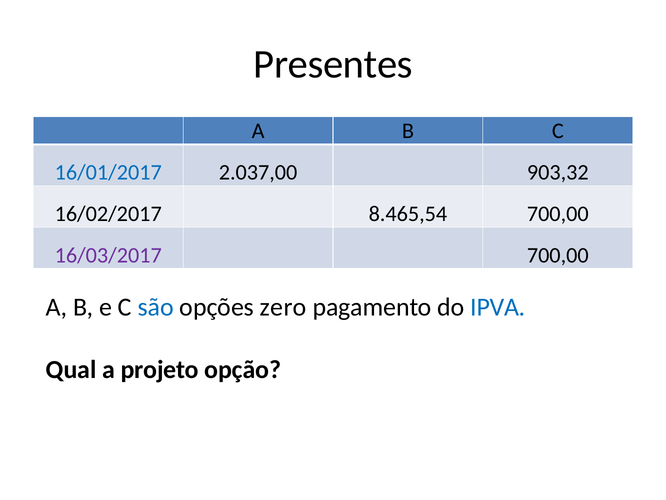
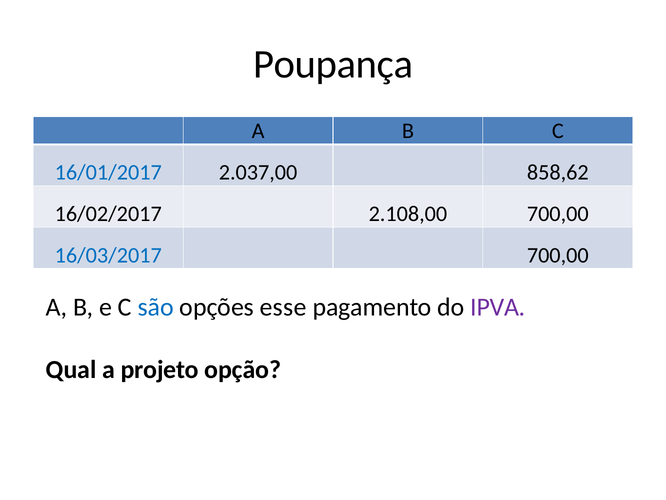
Presentes: Presentes -> Poupança
903,32: 903,32 -> 858,62
8.465,54: 8.465,54 -> 2.108,00
16/03/2017 colour: purple -> blue
zero: zero -> esse
IPVA colour: blue -> purple
